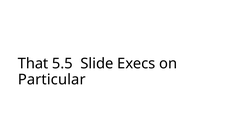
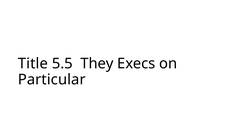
That: That -> Title
Slide: Slide -> They
